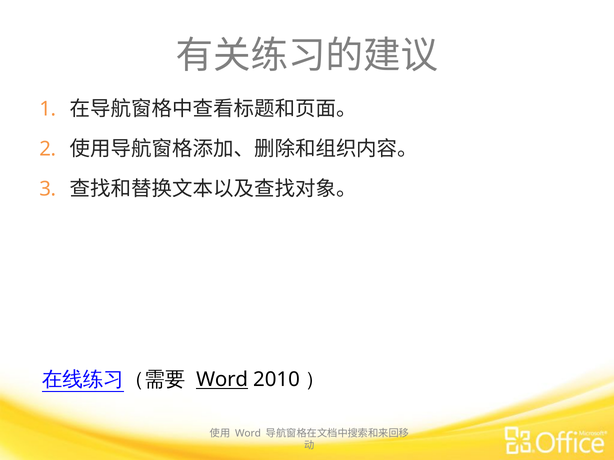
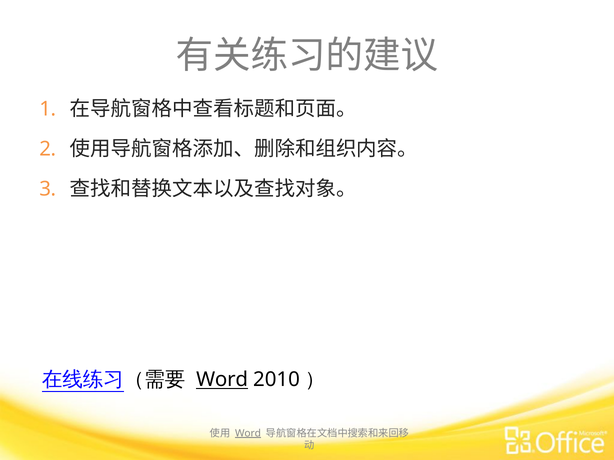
Word at (248, 434) underline: none -> present
